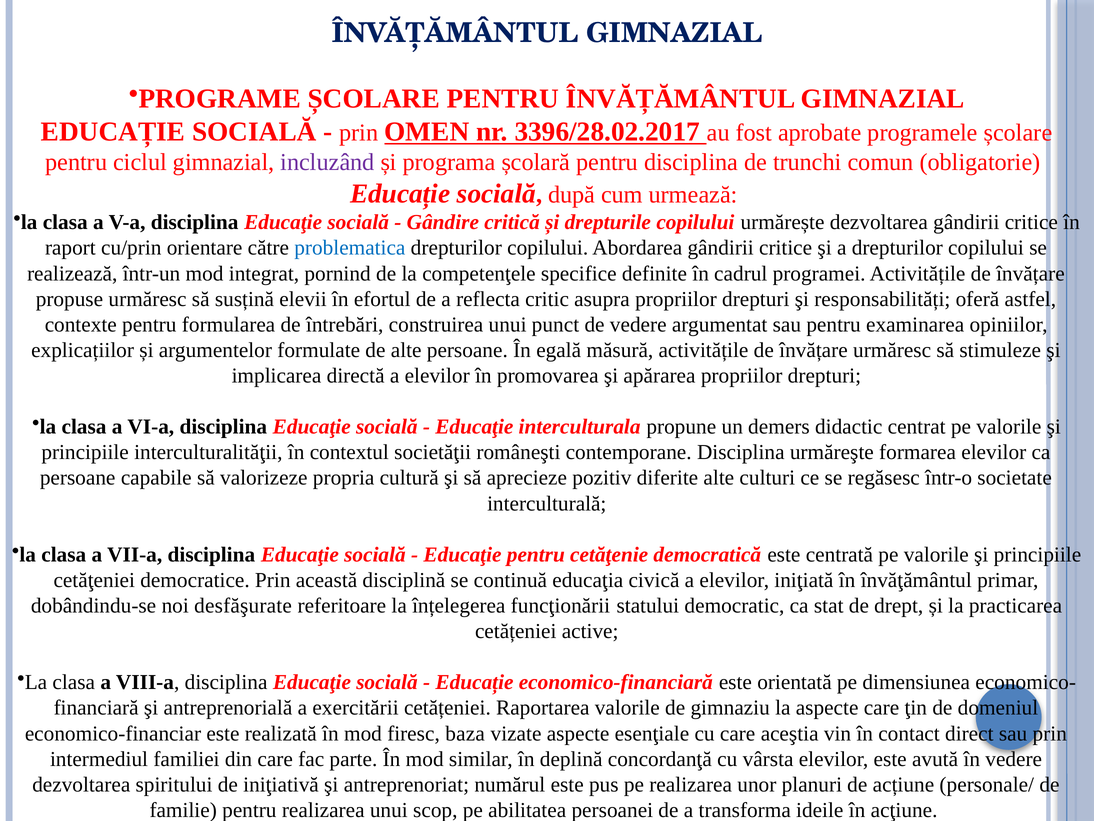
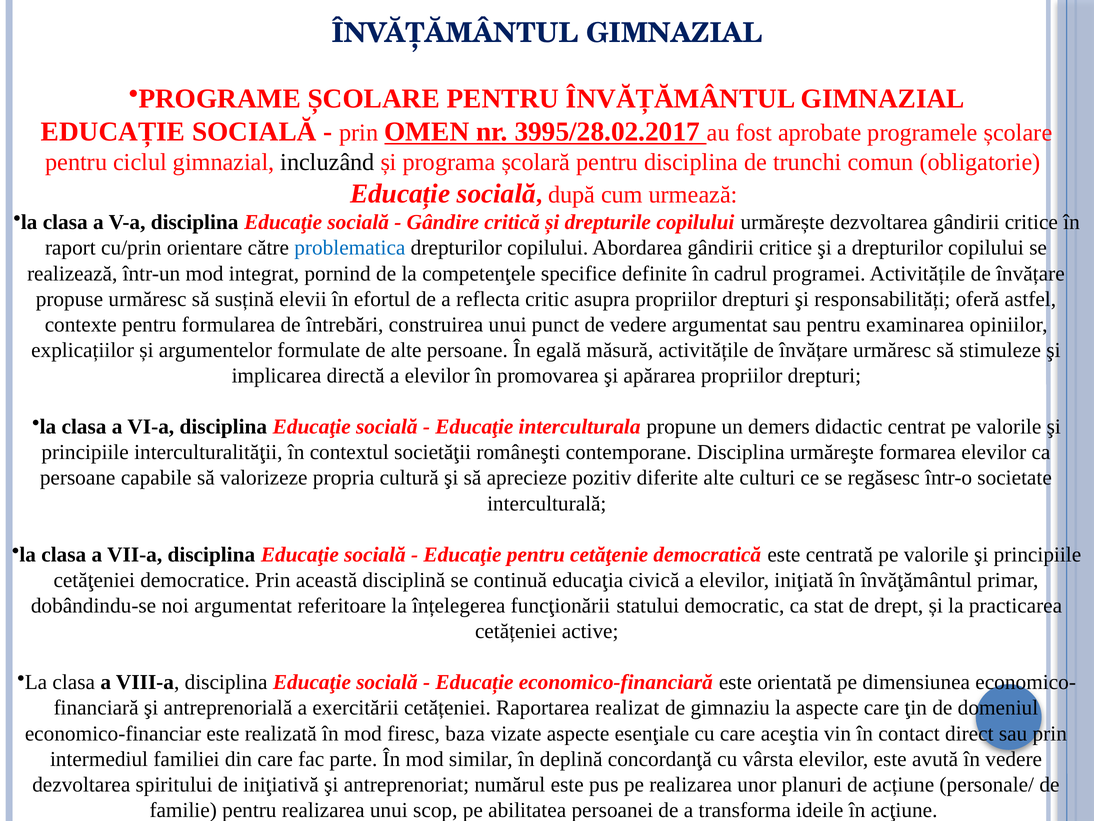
3396/28.02.2017: 3396/28.02.2017 -> 3995/28.02.2017
incluzând colour: purple -> black
noi desfăşurate: desfăşurate -> argumentat
Raportarea valorile: valorile -> realizat
